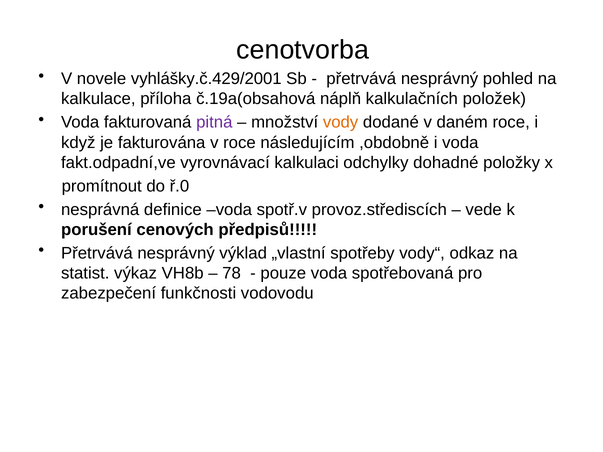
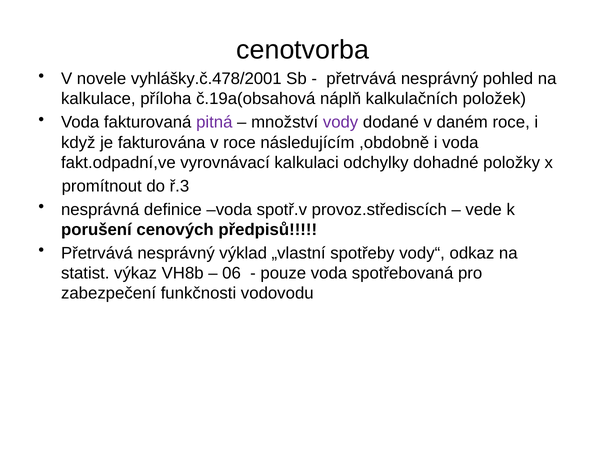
vyhlášky.č.429/2001: vyhlášky.č.429/2001 -> vyhlášky.č.478/2001
vody colour: orange -> purple
ř.0: ř.0 -> ř.3
78: 78 -> 06
